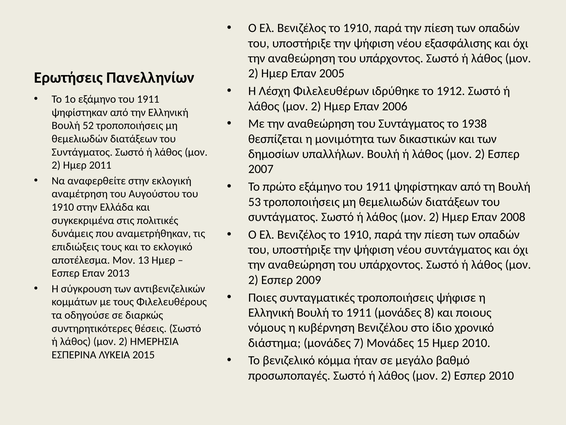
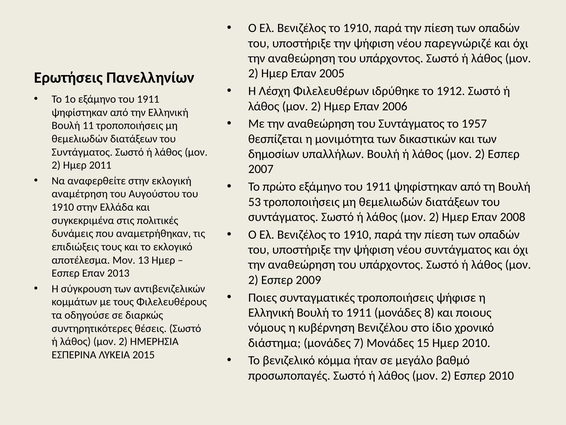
εξασφάλισης: εξασφάλισης -> παρεγνώριζέ
1938: 1938 -> 1957
52: 52 -> 11
